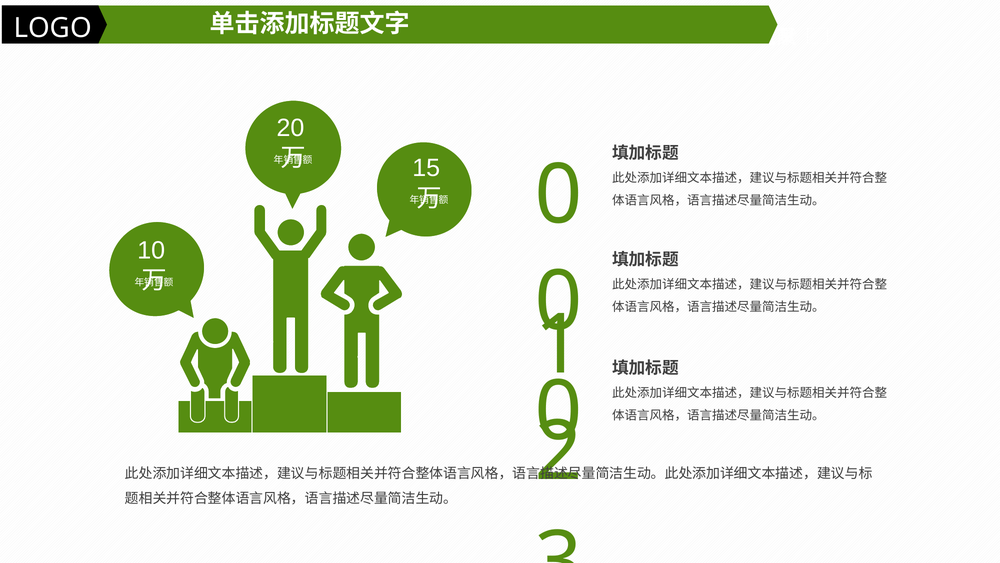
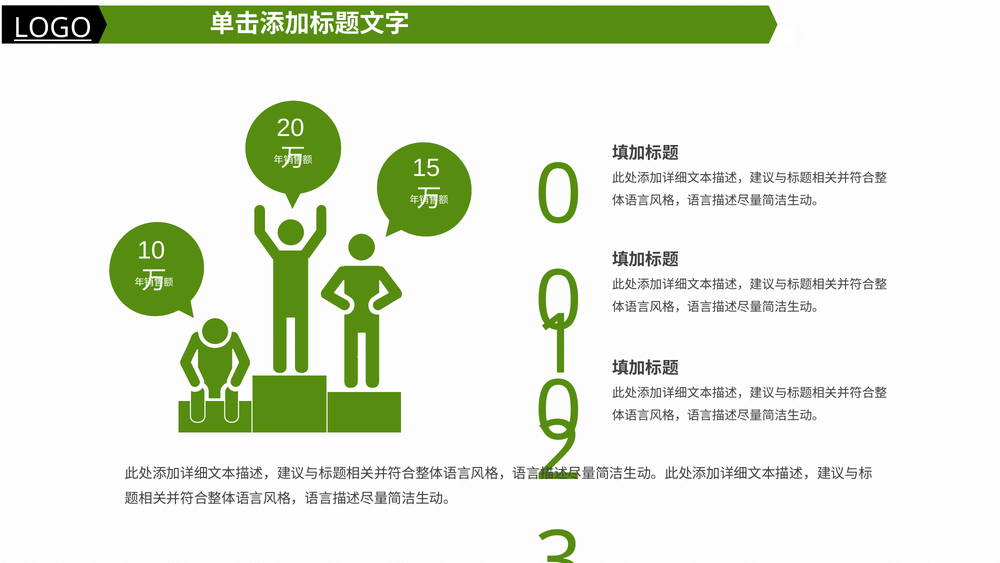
LOGO underline: none -> present
